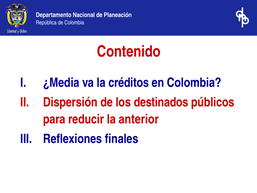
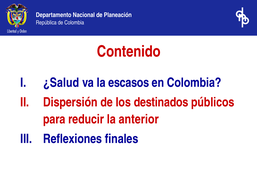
¿Media: ¿Media -> ¿Salud
créditos: créditos -> escasos
